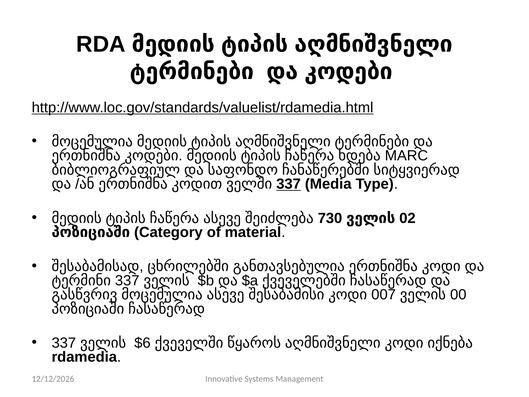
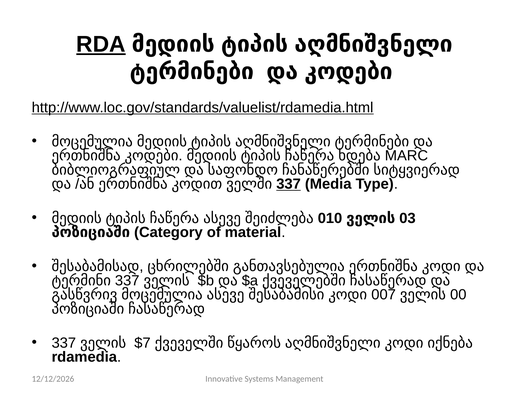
RDA underline: none -> present
730: 730 -> 010
02: 02 -> 03
$6: $6 -> $7
